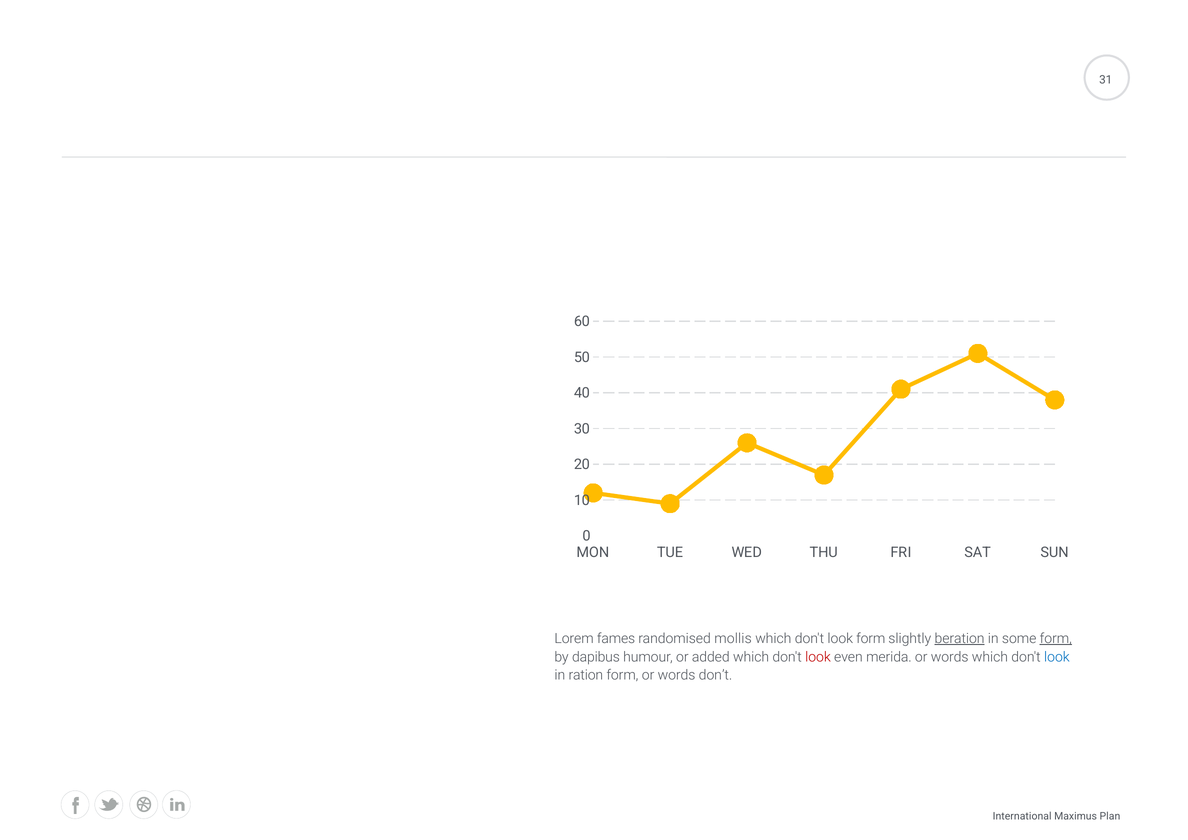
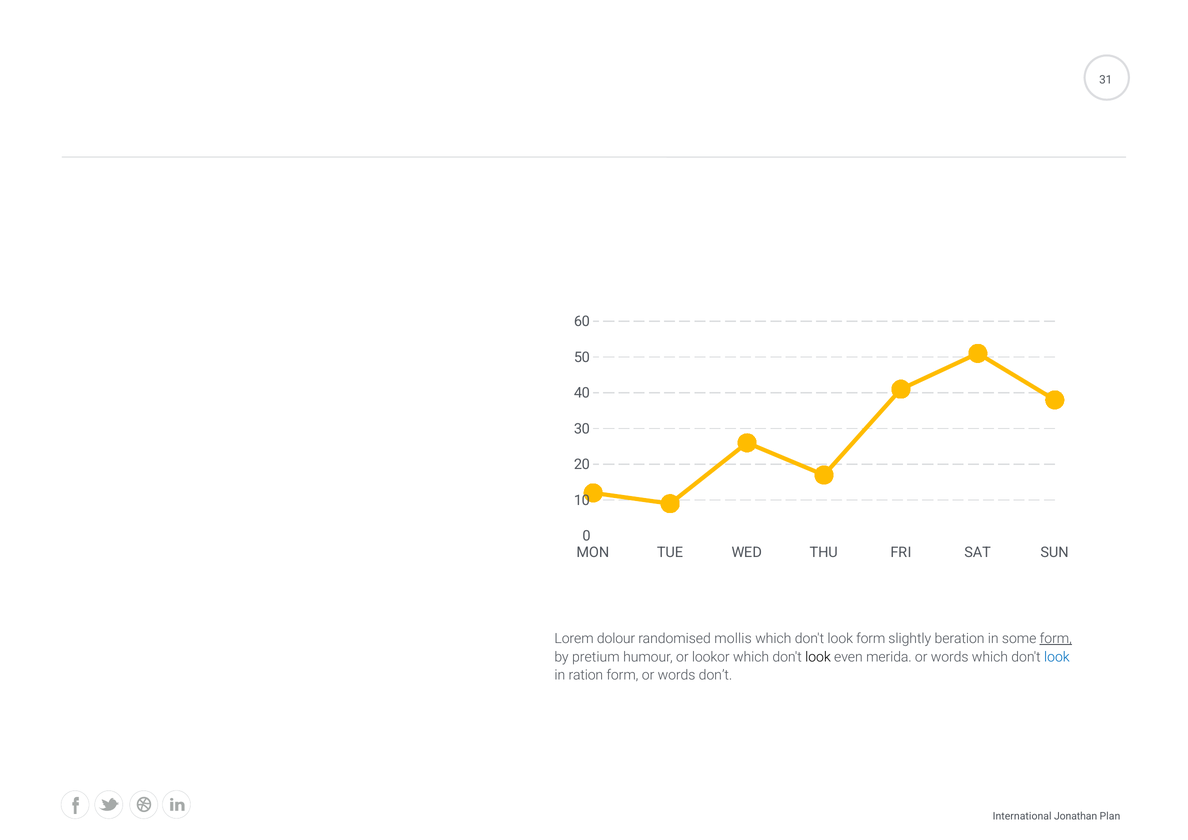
fames: fames -> dolour
beration underline: present -> none
dapibus: dapibus -> pretium
added: added -> lookor
look at (818, 657) colour: red -> black
Maximus: Maximus -> Jonathan
